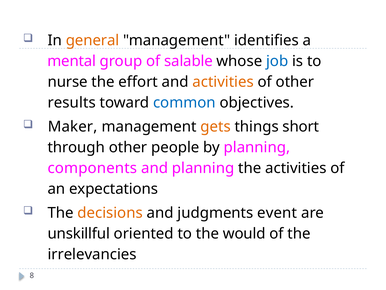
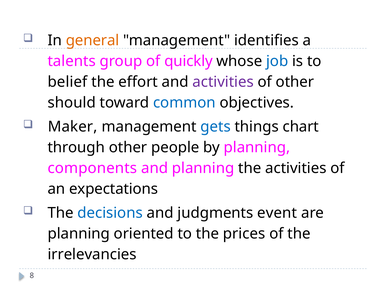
mental: mental -> talents
salable: salable -> quickly
nurse: nurse -> belief
activities at (223, 82) colour: orange -> purple
results: results -> should
gets colour: orange -> blue
short: short -> chart
decisions colour: orange -> blue
unskillful at (79, 233): unskillful -> planning
would: would -> prices
